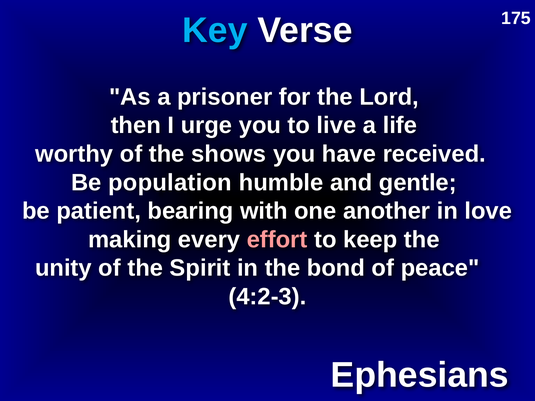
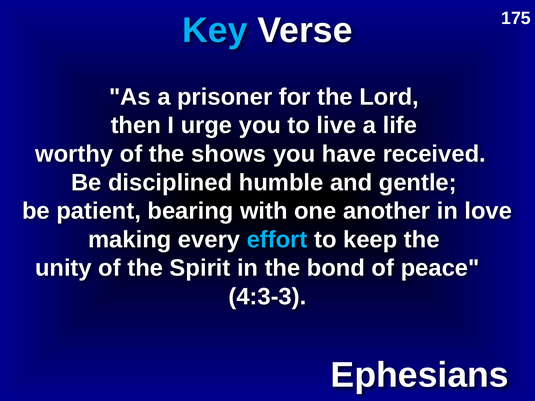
population: population -> disciplined
effort colour: pink -> light blue
4:2-3: 4:2-3 -> 4:3-3
